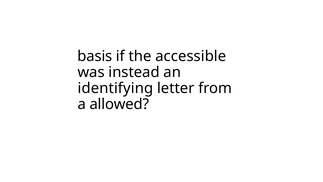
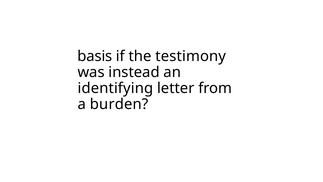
accessible: accessible -> testimony
allowed: allowed -> burden
